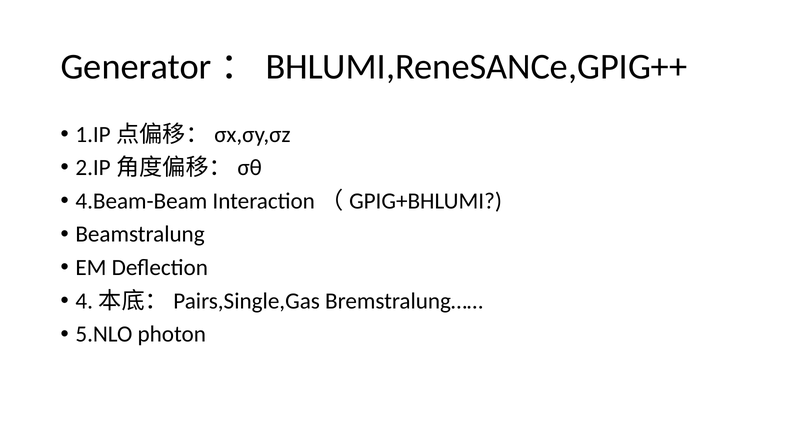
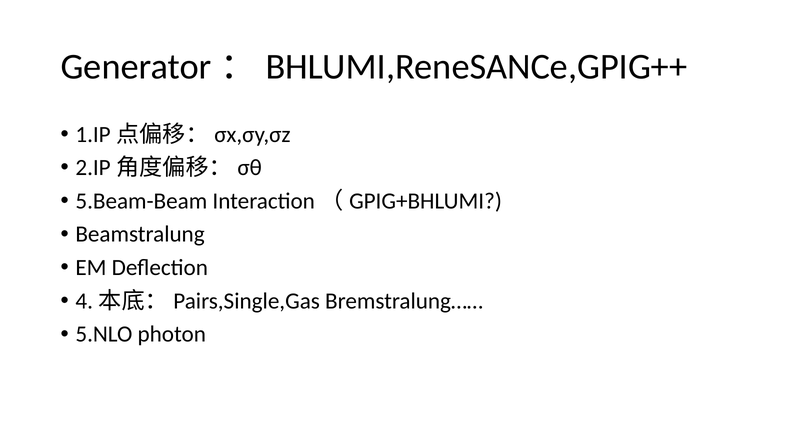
4.Beam-Beam: 4.Beam-Beam -> 5.Beam-Beam
